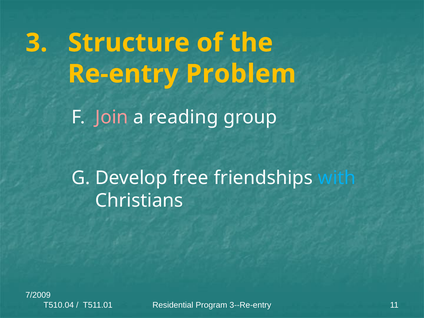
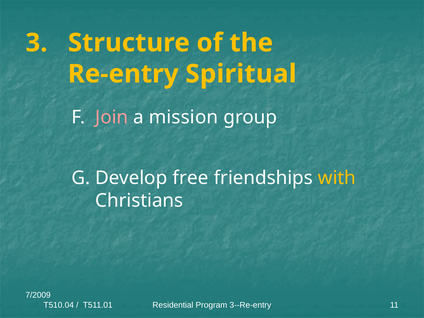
Problem: Problem -> Spiritual
reading: reading -> mission
with colour: light blue -> yellow
